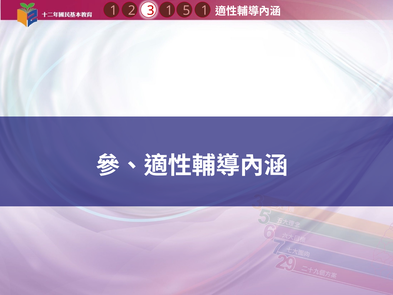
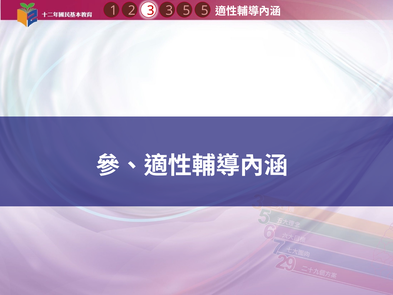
2 1: 1 -> 3
5 1: 1 -> 5
